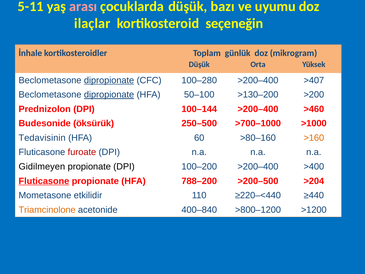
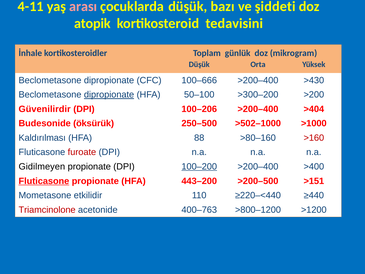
5-11: 5-11 -> 4-11
uyumu: uyumu -> şiddeti
ilaçlar: ilaçlar -> atopik
seçeneğin: seçeneğin -> tedavisini
dipropionate at (109, 80) underline: present -> none
100–280: 100–280 -> 100–666
>407: >407 -> >430
>130–200: >130–200 -> >300–200
Prednizolon: Prednizolon -> Güvenilirdir
100–144: 100–144 -> 100–206
>460: >460 -> >404
>700–1000: >700–1000 -> >502–1000
Tedavisinin: Tedavisinin -> Kaldırılması
60: 60 -> 88
>160 colour: orange -> red
100–200 underline: none -> present
788–200: 788–200 -> 443–200
>204: >204 -> >151
Triamcinolone colour: orange -> red
400–840: 400–840 -> 400–763
